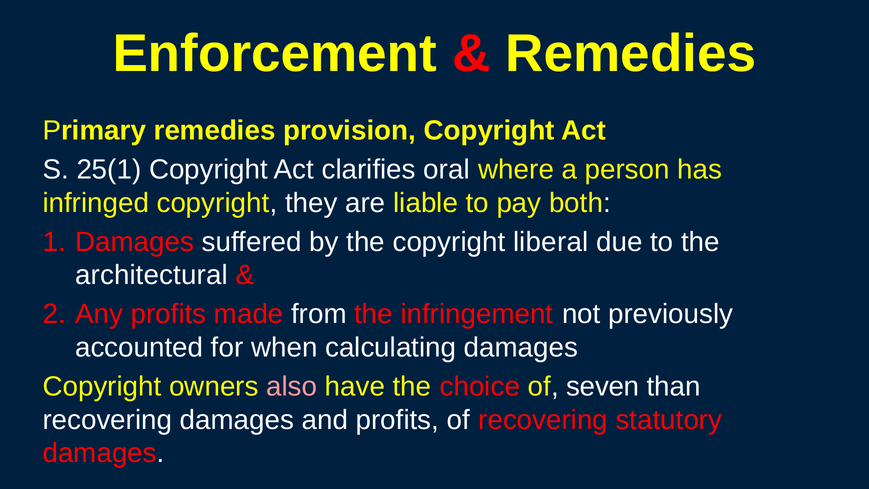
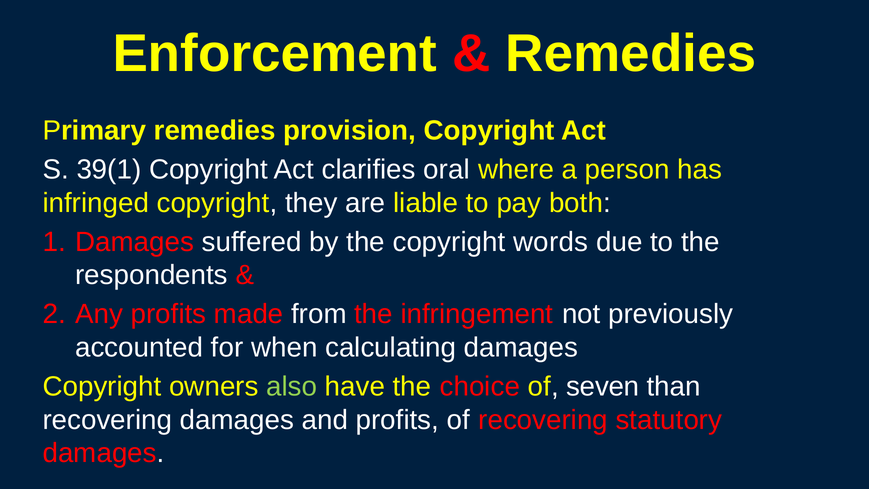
25(1: 25(1 -> 39(1
liberal: liberal -> words
architectural: architectural -> respondents
also colour: pink -> light green
